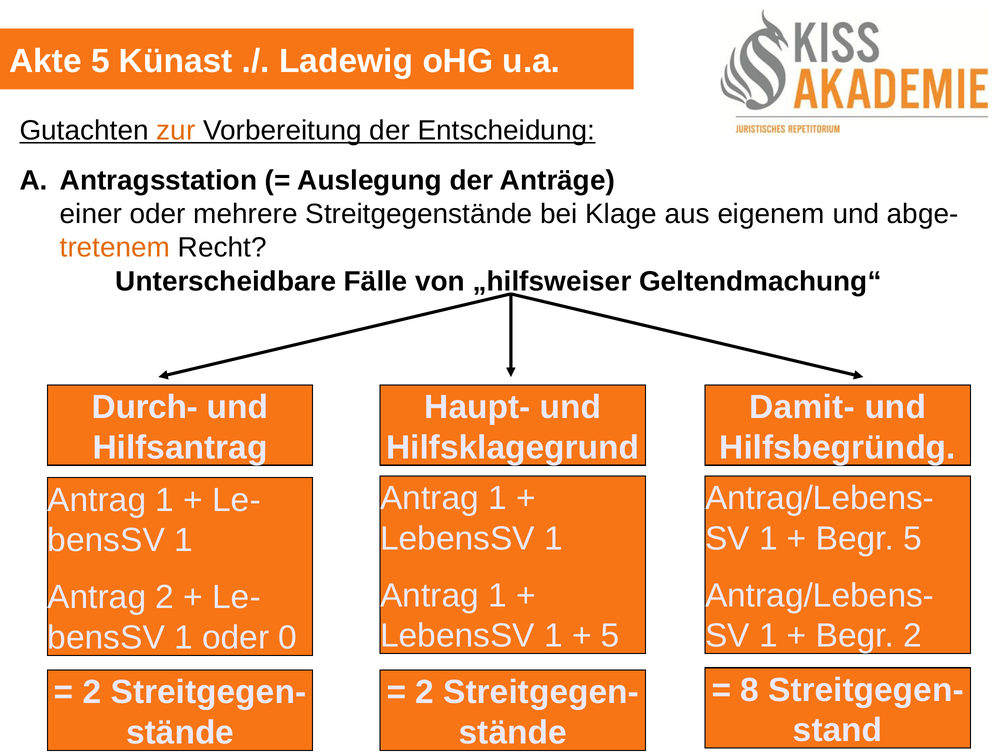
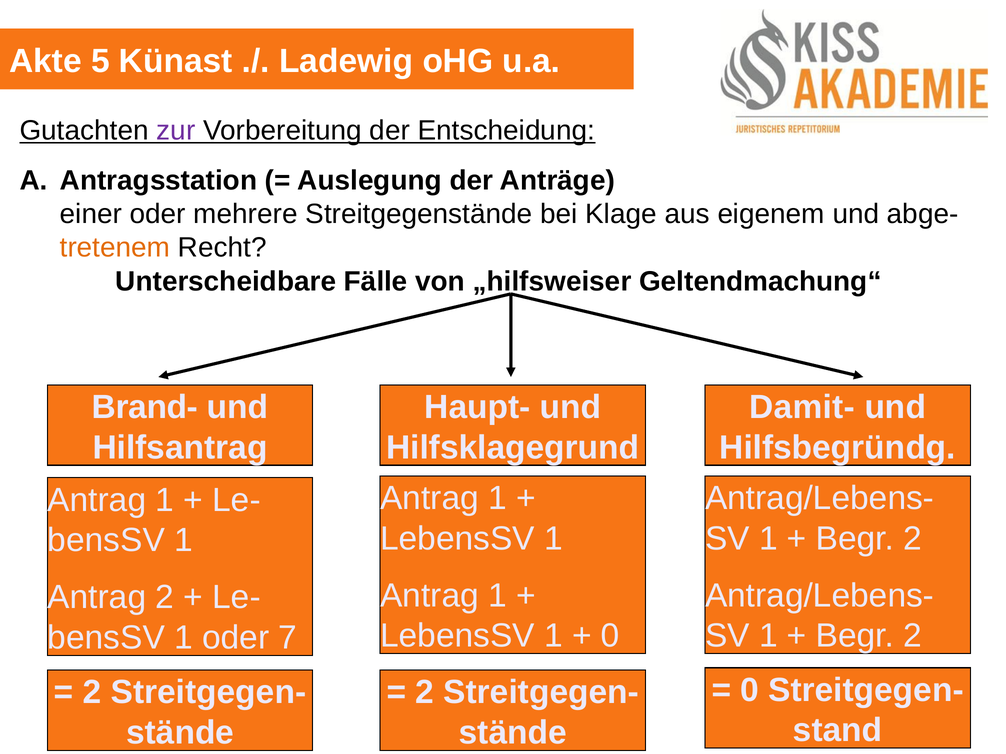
zur colour: orange -> purple
Durch-: Durch- -> Brand-
5 at (913, 539): 5 -> 2
5 at (610, 636): 5 -> 0
0: 0 -> 7
8 at (750, 691): 8 -> 0
